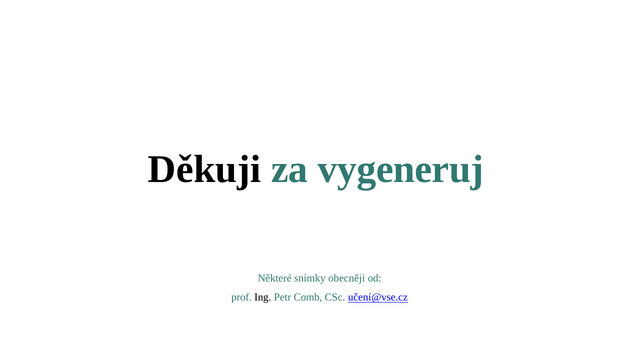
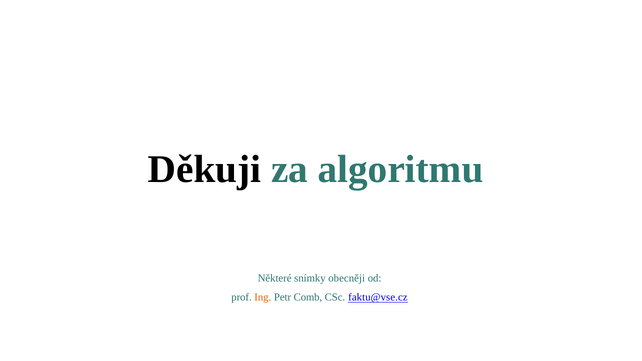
vygeneruj: vygeneruj -> algoritmu
Ing colour: black -> orange
učení@vse.cz: učení@vse.cz -> faktu@vse.cz
